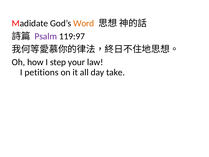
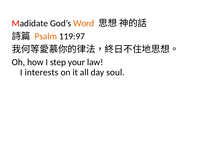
Psalm colour: purple -> orange
petitions: petitions -> interests
take: take -> soul
